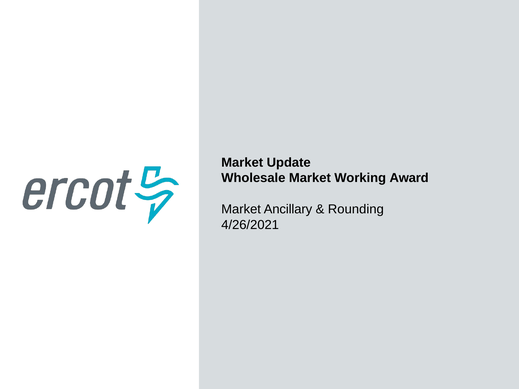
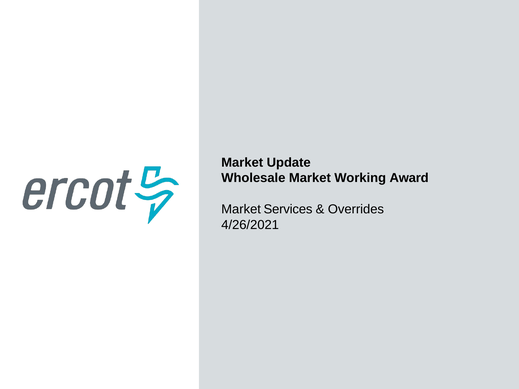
Ancillary: Ancillary -> Services
Rounding: Rounding -> Overrides
